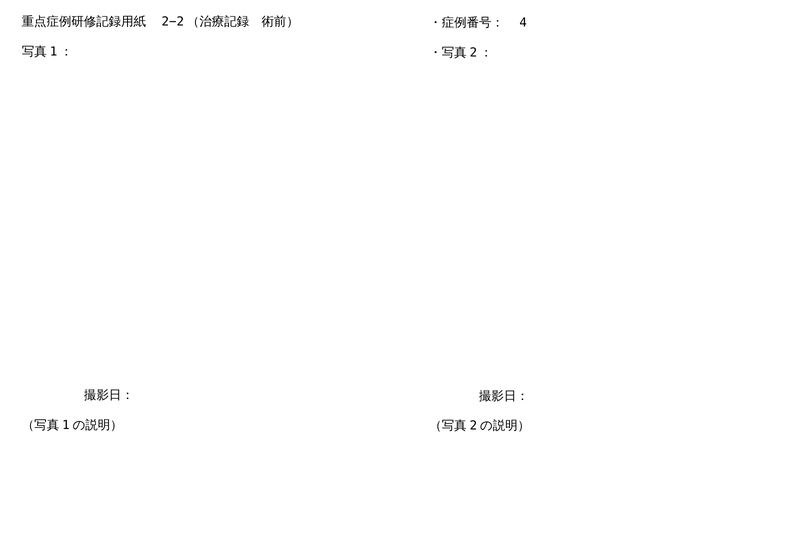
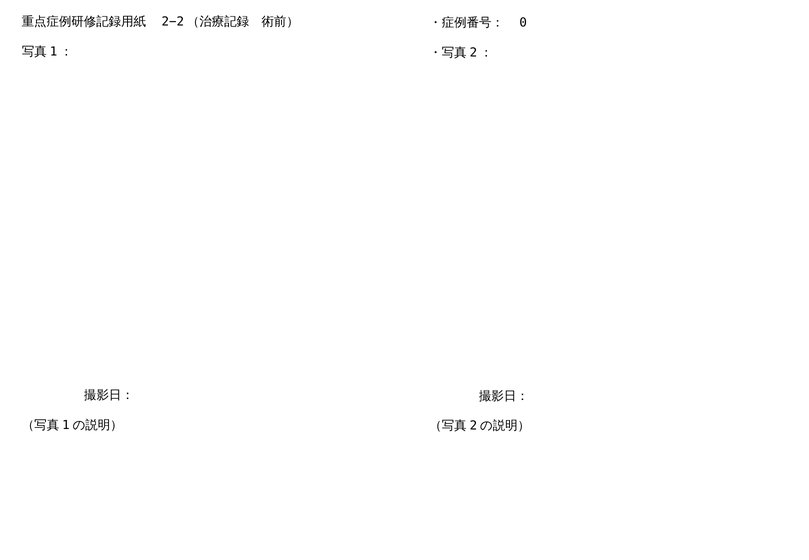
4: 4 -> 0
